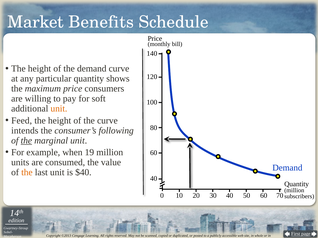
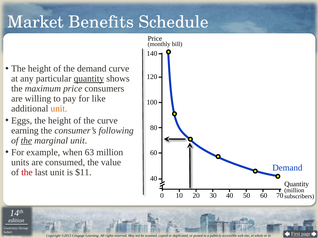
quantity at (89, 79) underline: none -> present
soft: soft -> like
Feed: Feed -> Eggs
intends: intends -> earning
19: 19 -> 63
the at (27, 173) colour: orange -> red
$40: $40 -> $11
